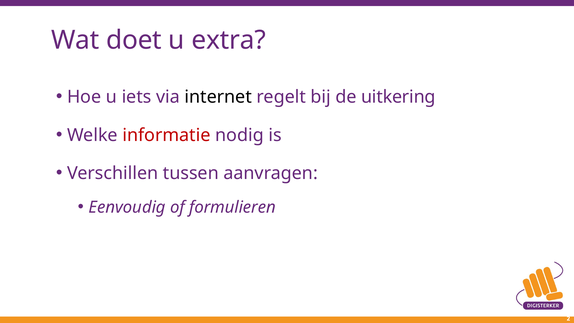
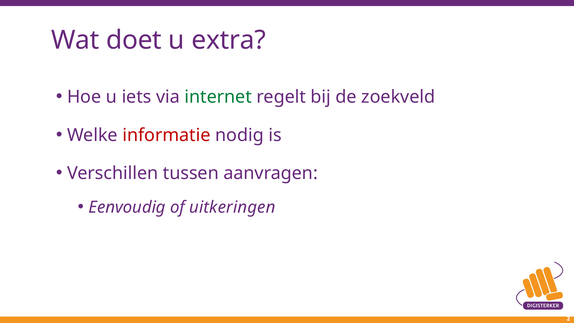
internet colour: black -> green
uitkering: uitkering -> zoekveld
formulieren: formulieren -> uitkeringen
